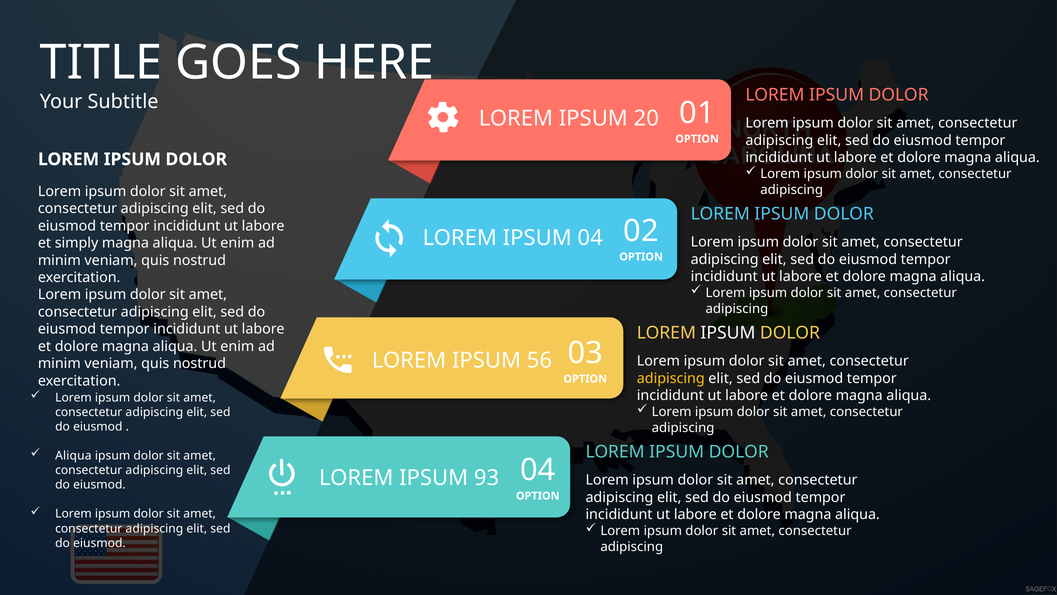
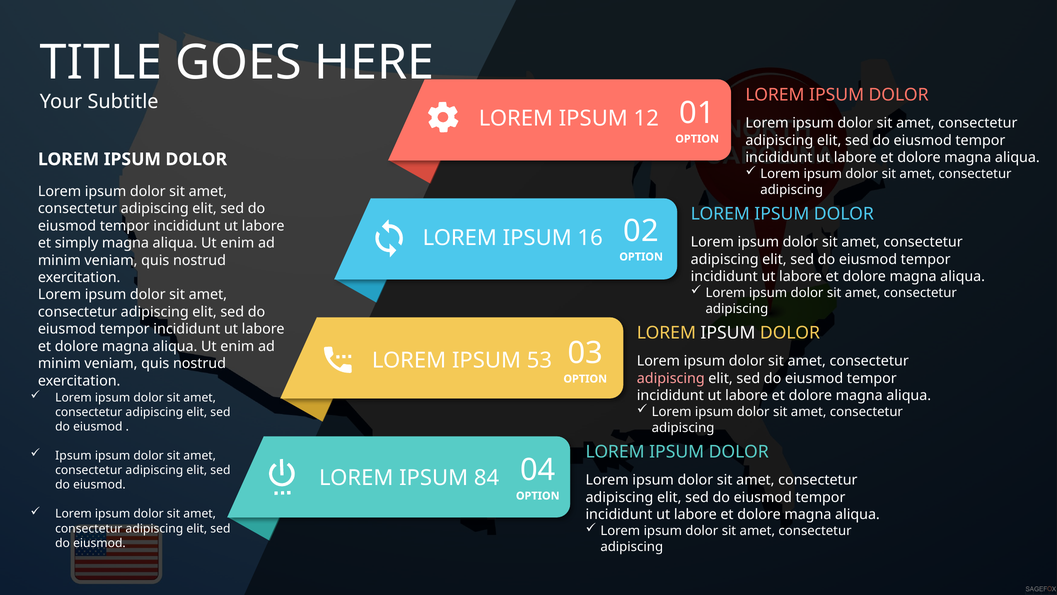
20: 20 -> 12
IPSUM 04: 04 -> 16
56: 56 -> 53
adipiscing at (671, 378) colour: yellow -> pink
Aliqua at (73, 455): Aliqua -> Ipsum
93: 93 -> 84
